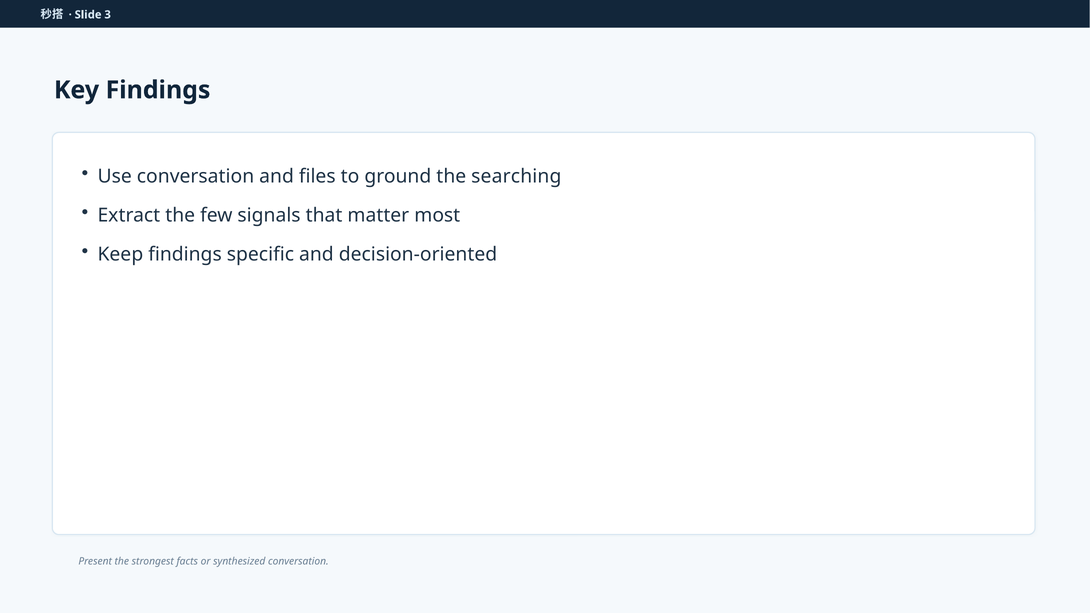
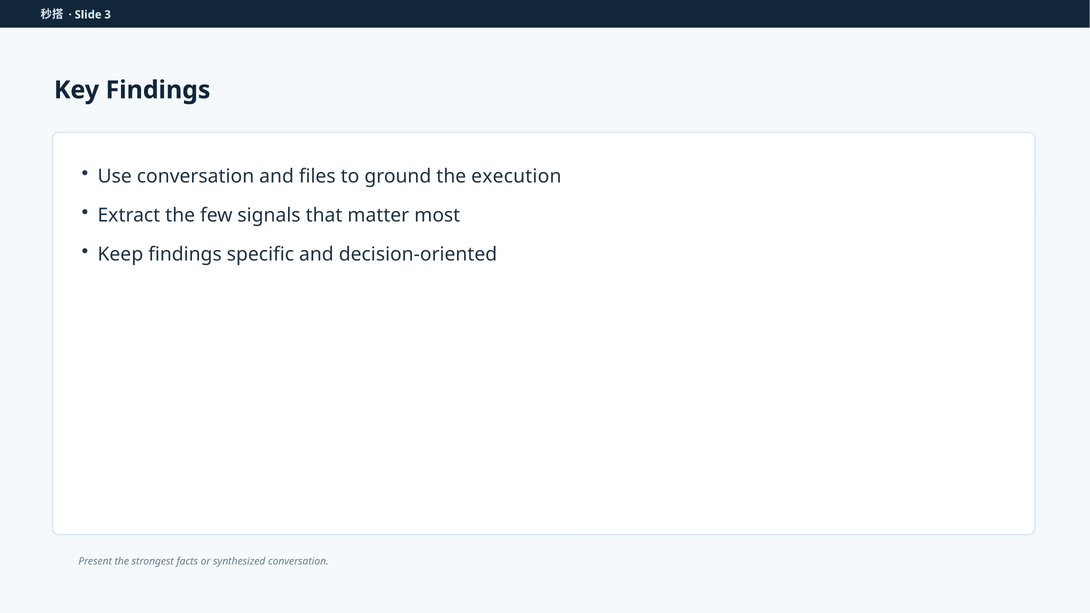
searching: searching -> execution
